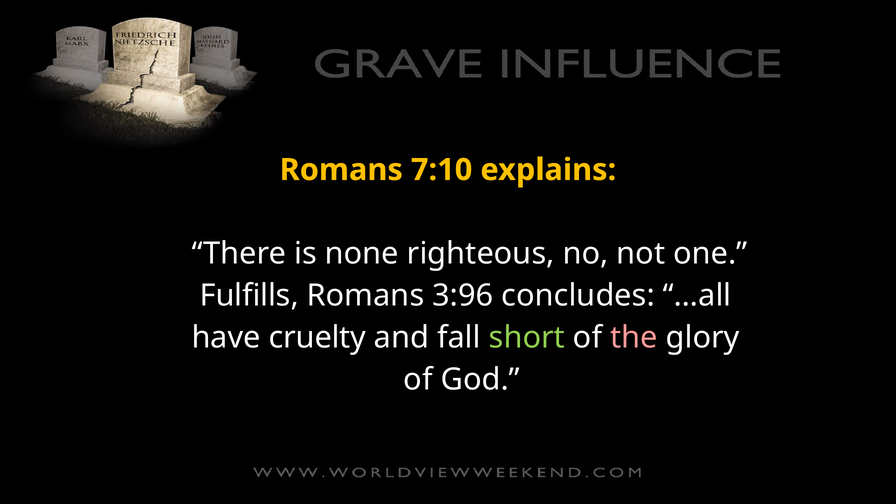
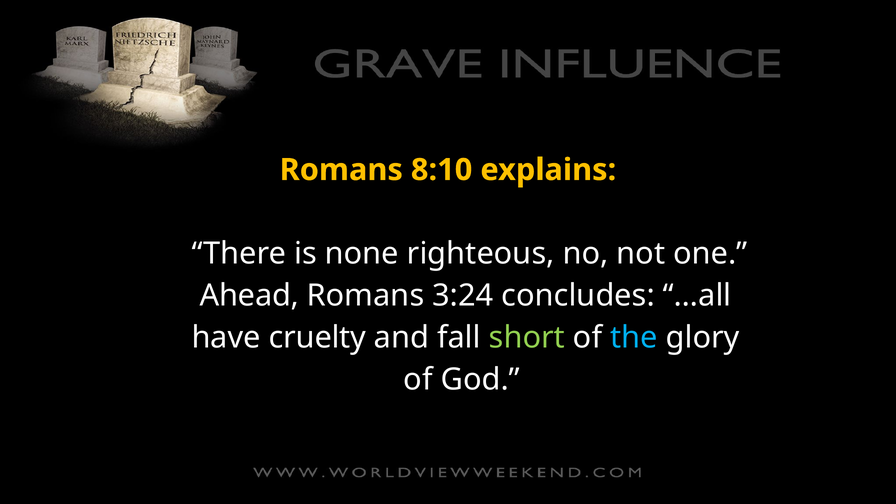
7:10: 7:10 -> 8:10
Fulfills: Fulfills -> Ahead
3:96: 3:96 -> 3:24
the colour: pink -> light blue
